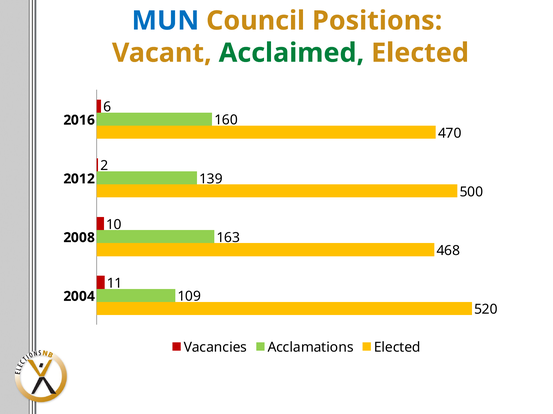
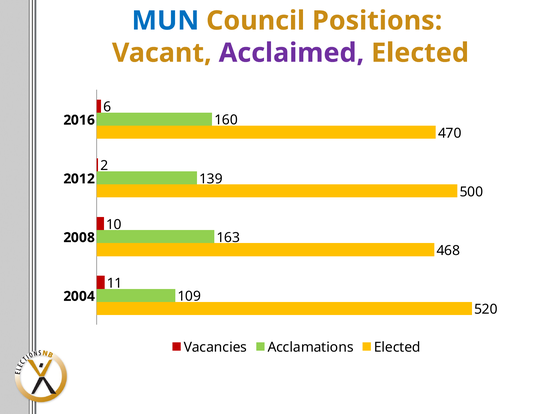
Acclaimed colour: green -> purple
